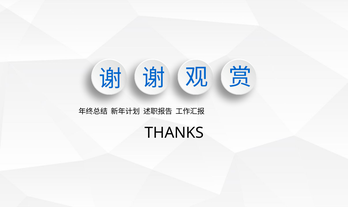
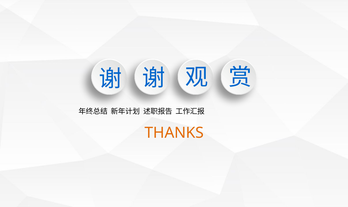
THANKS colour: black -> orange
